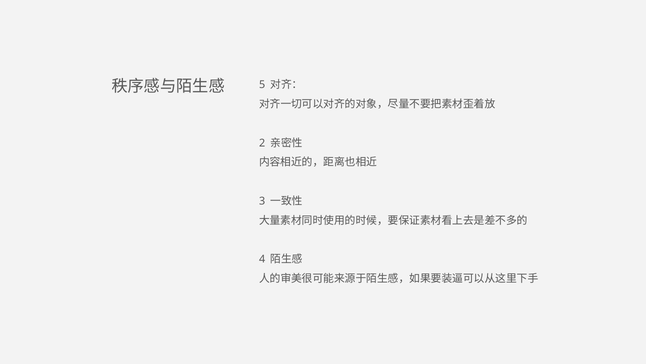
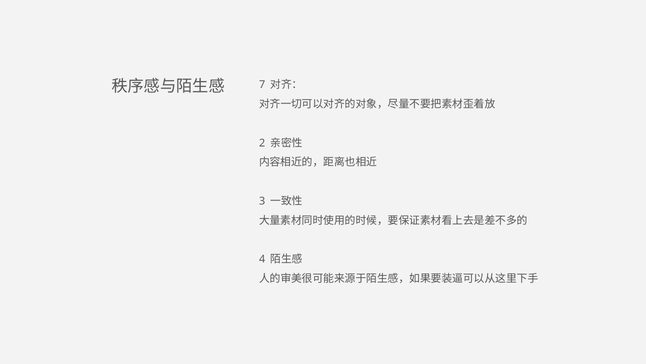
5: 5 -> 7
